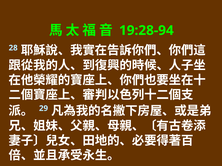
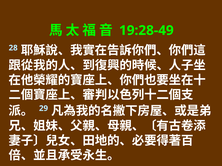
19:28-94: 19:28-94 -> 19:28-49
